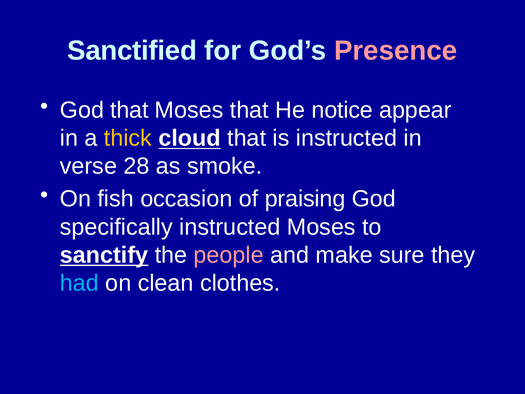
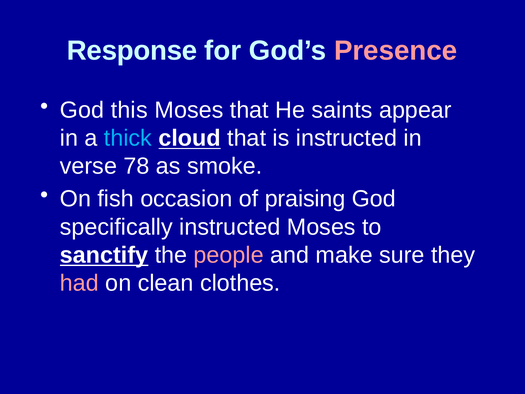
Sanctified: Sanctified -> Response
God that: that -> this
notice: notice -> saints
thick colour: yellow -> light blue
28: 28 -> 78
had colour: light blue -> pink
